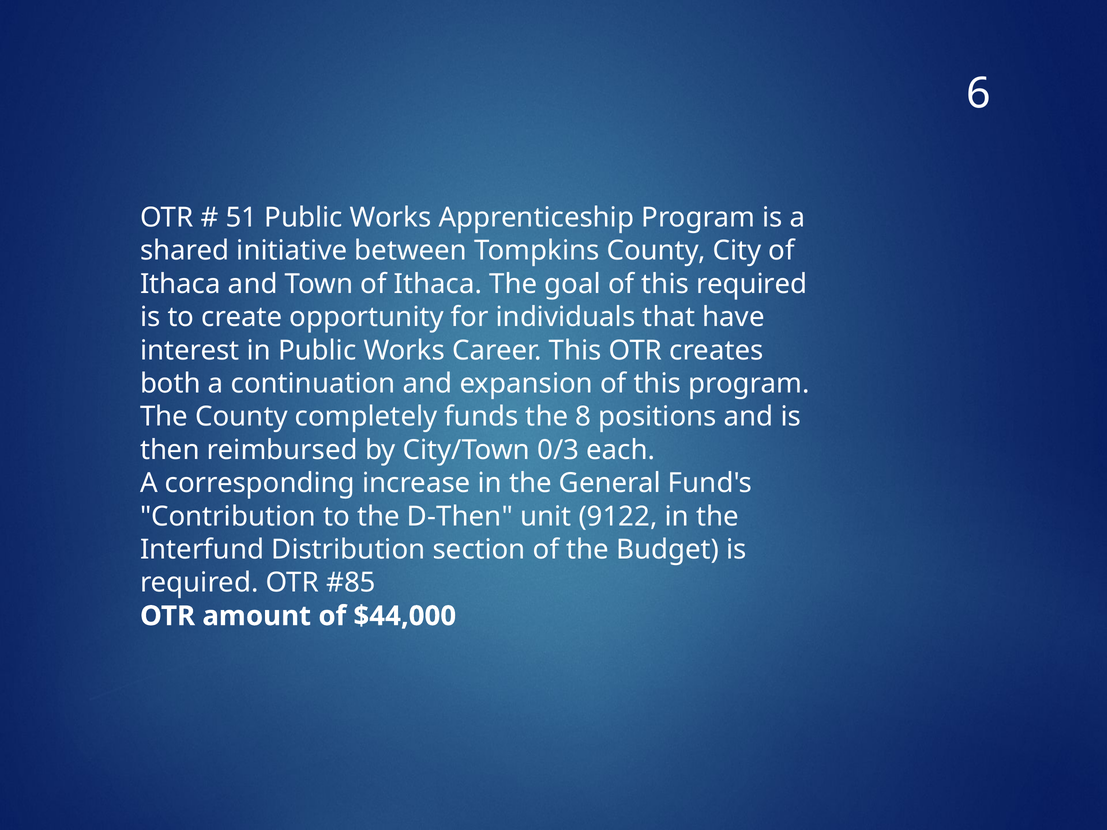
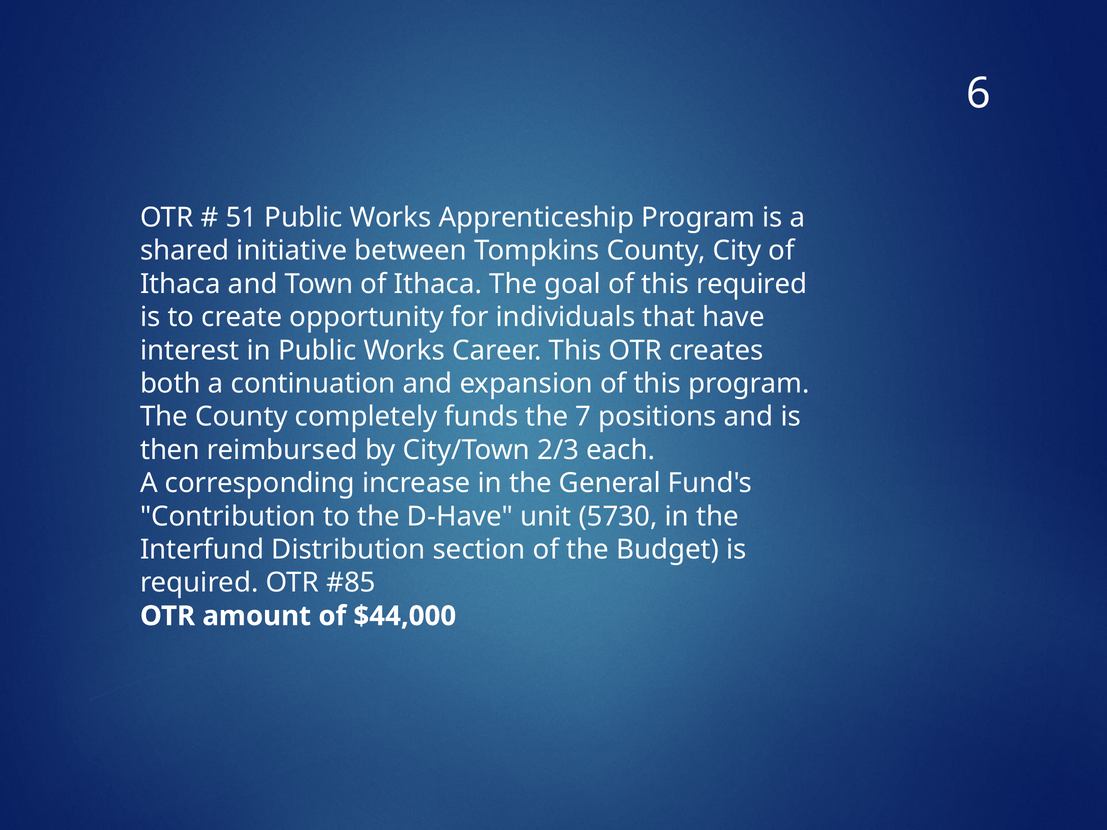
8: 8 -> 7
0/3: 0/3 -> 2/3
D-Then: D-Then -> D-Have
9122: 9122 -> 5730
